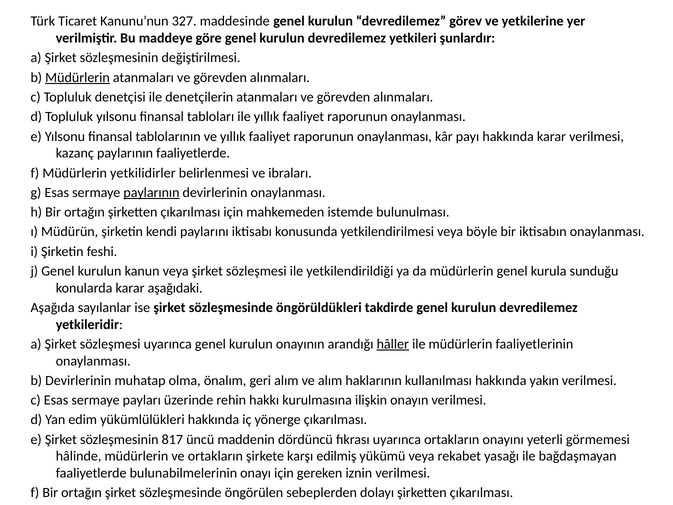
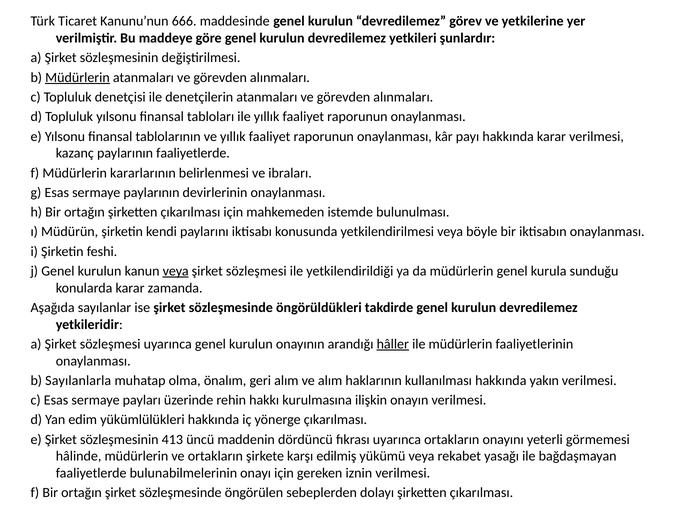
327: 327 -> 666
yetkilidirler: yetkilidirler -> kararlarının
paylarının at (151, 192) underline: present -> none
veya at (176, 271) underline: none -> present
aşağıdaki: aşağıdaki -> zamanda
b Devirlerinin: Devirlerinin -> Sayılanlarla
817: 817 -> 413
